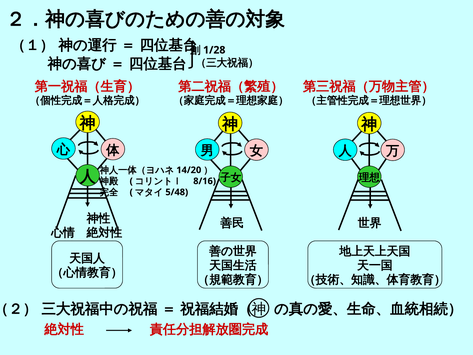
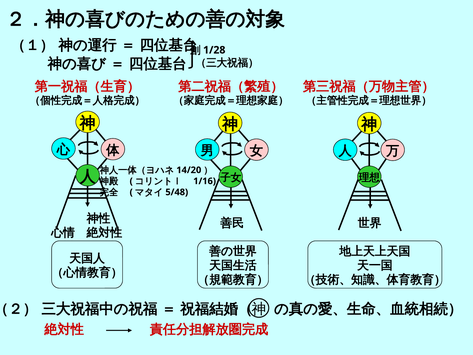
8/16: 8/16 -> 1/16
